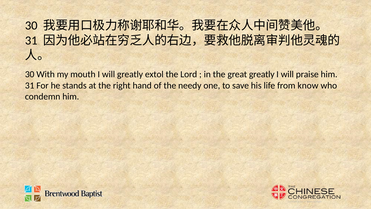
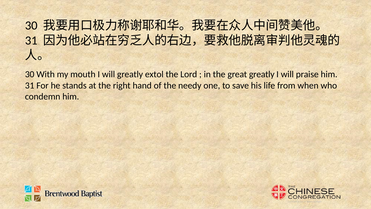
know: know -> when
